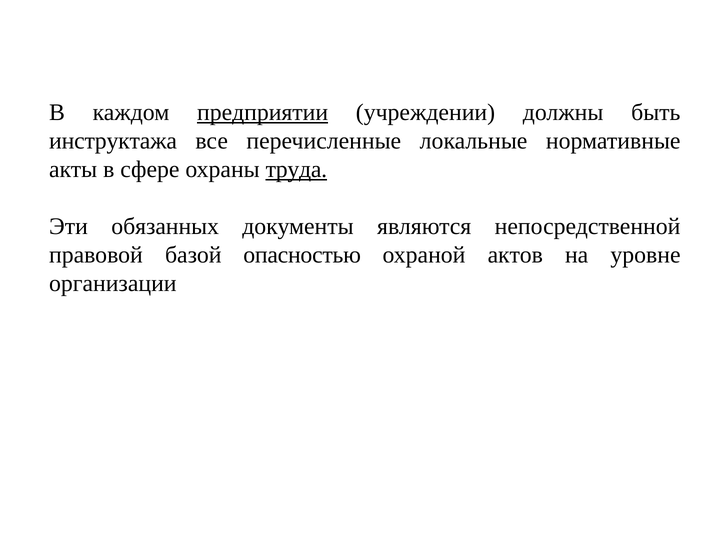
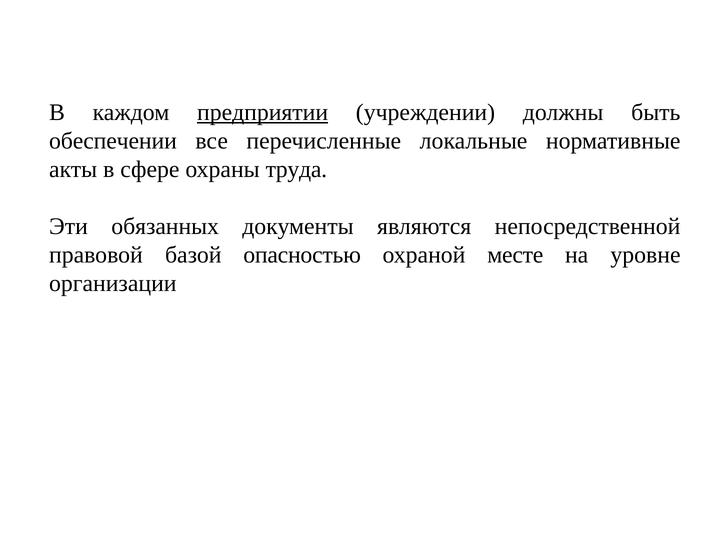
инструктажа: инструктажа -> обеспечении
труда underline: present -> none
актов: актов -> месте
